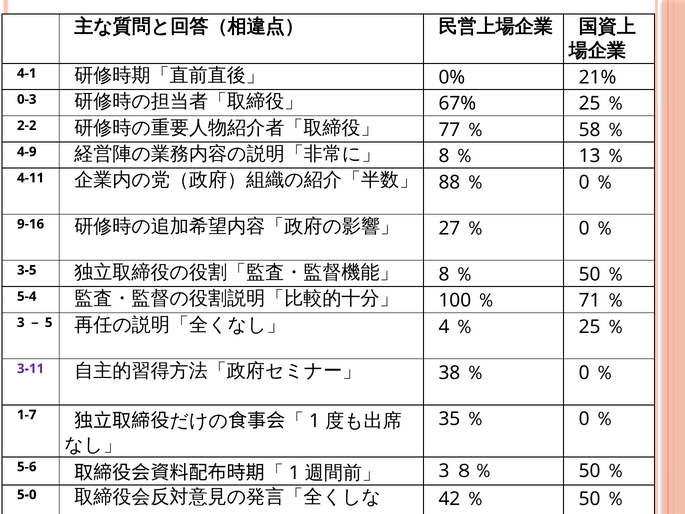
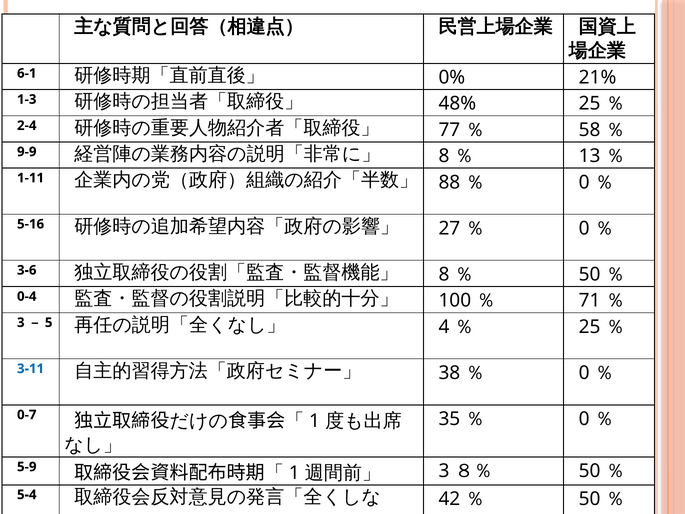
4-1: 4-1 -> 6-1
0-3: 0-3 -> 1-3
67%: 67% -> 48%
2-2: 2-2 -> 2-4
4-9: 4-9 -> 9-9
4-11: 4-11 -> 1-11
9-16: 9-16 -> 5-16
3-5: 3-5 -> 3-6
5-4: 5-4 -> 0-4
3-11 colour: purple -> blue
1-7: 1-7 -> 0-7
5-6: 5-6 -> 5-9
5-0: 5-0 -> 5-4
